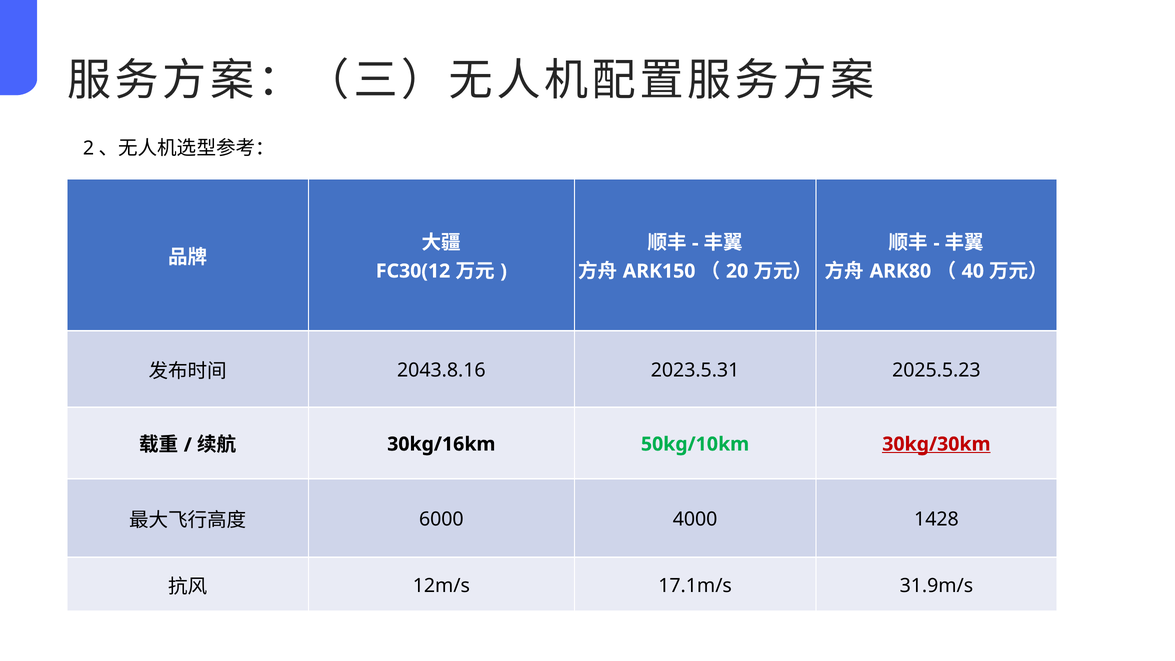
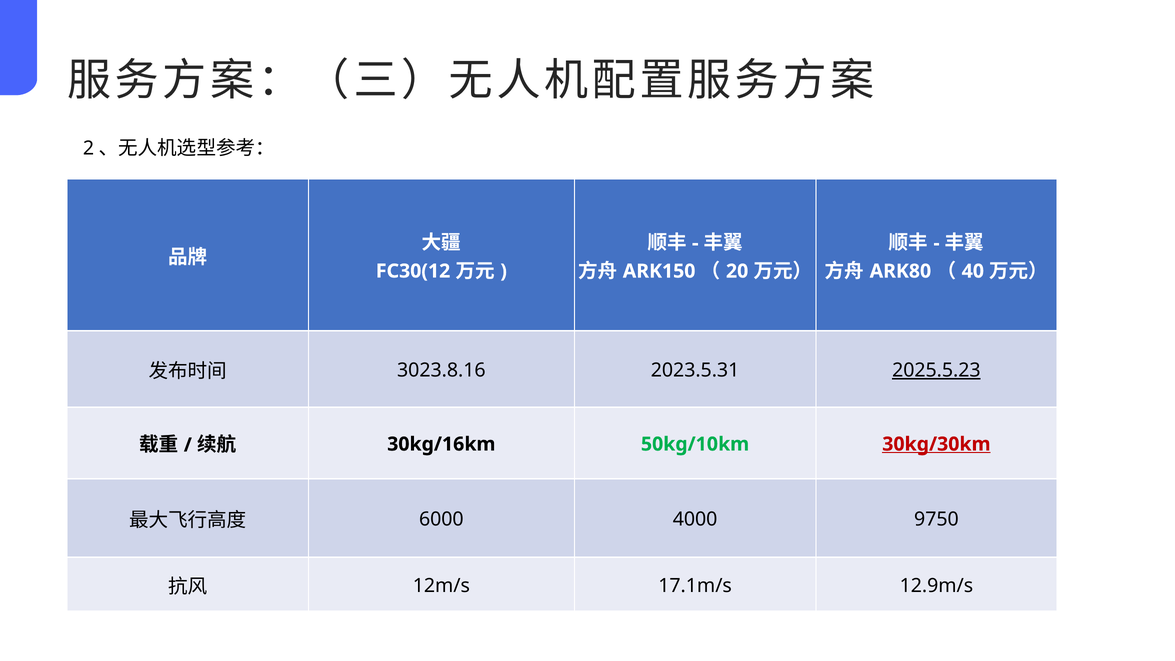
2043.8.16: 2043.8.16 -> 3023.8.16
2025.5.23 underline: none -> present
1428: 1428 -> 9750
31.9m/s: 31.9m/s -> 12.9m/s
